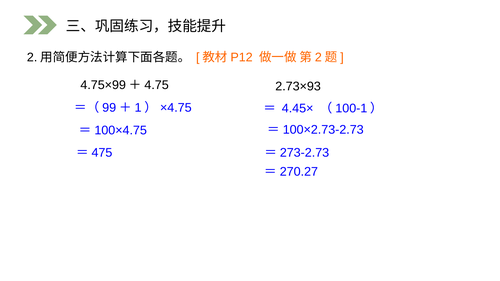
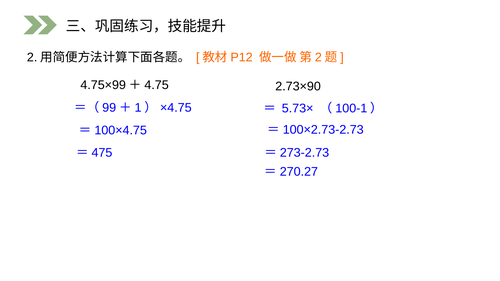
2.73×93: 2.73×93 -> 2.73×90
4.45×: 4.45× -> 5.73×
